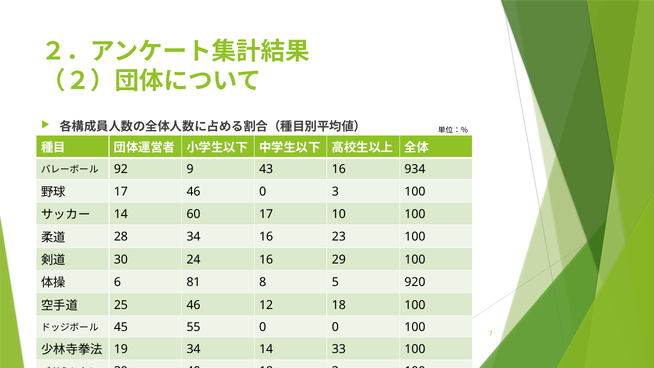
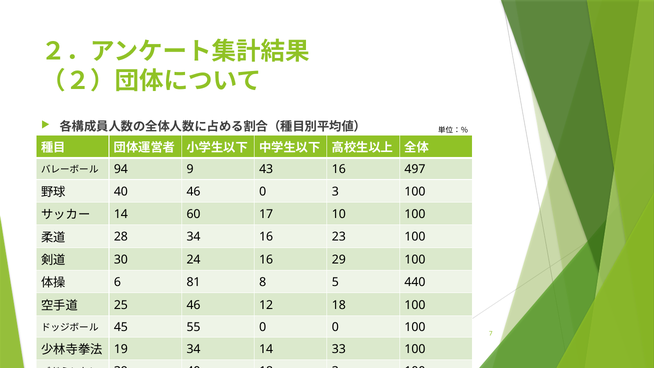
92: 92 -> 94
934: 934 -> 497
17 at (121, 191): 17 -> 40
920: 920 -> 440
